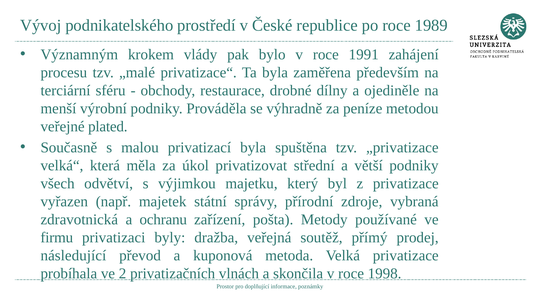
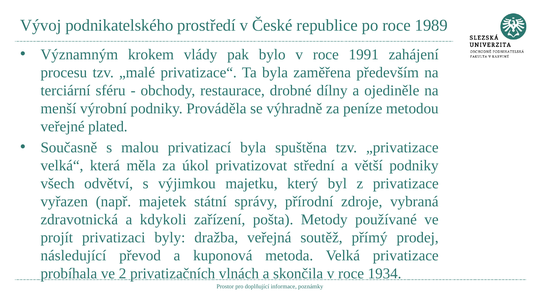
ochranu: ochranu -> kdykoli
firmu: firmu -> projít
1998: 1998 -> 1934
